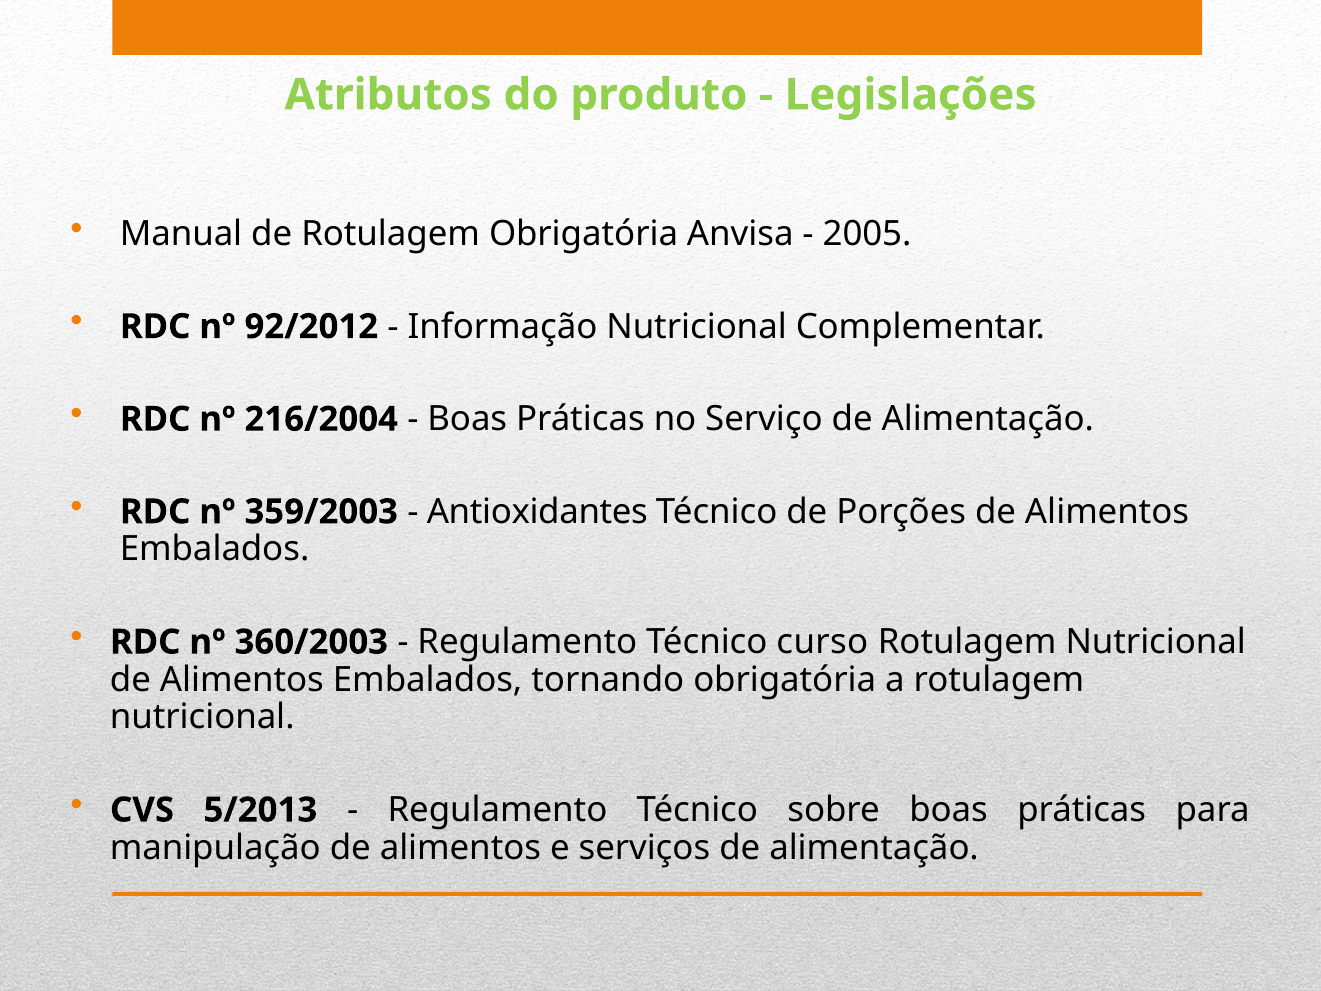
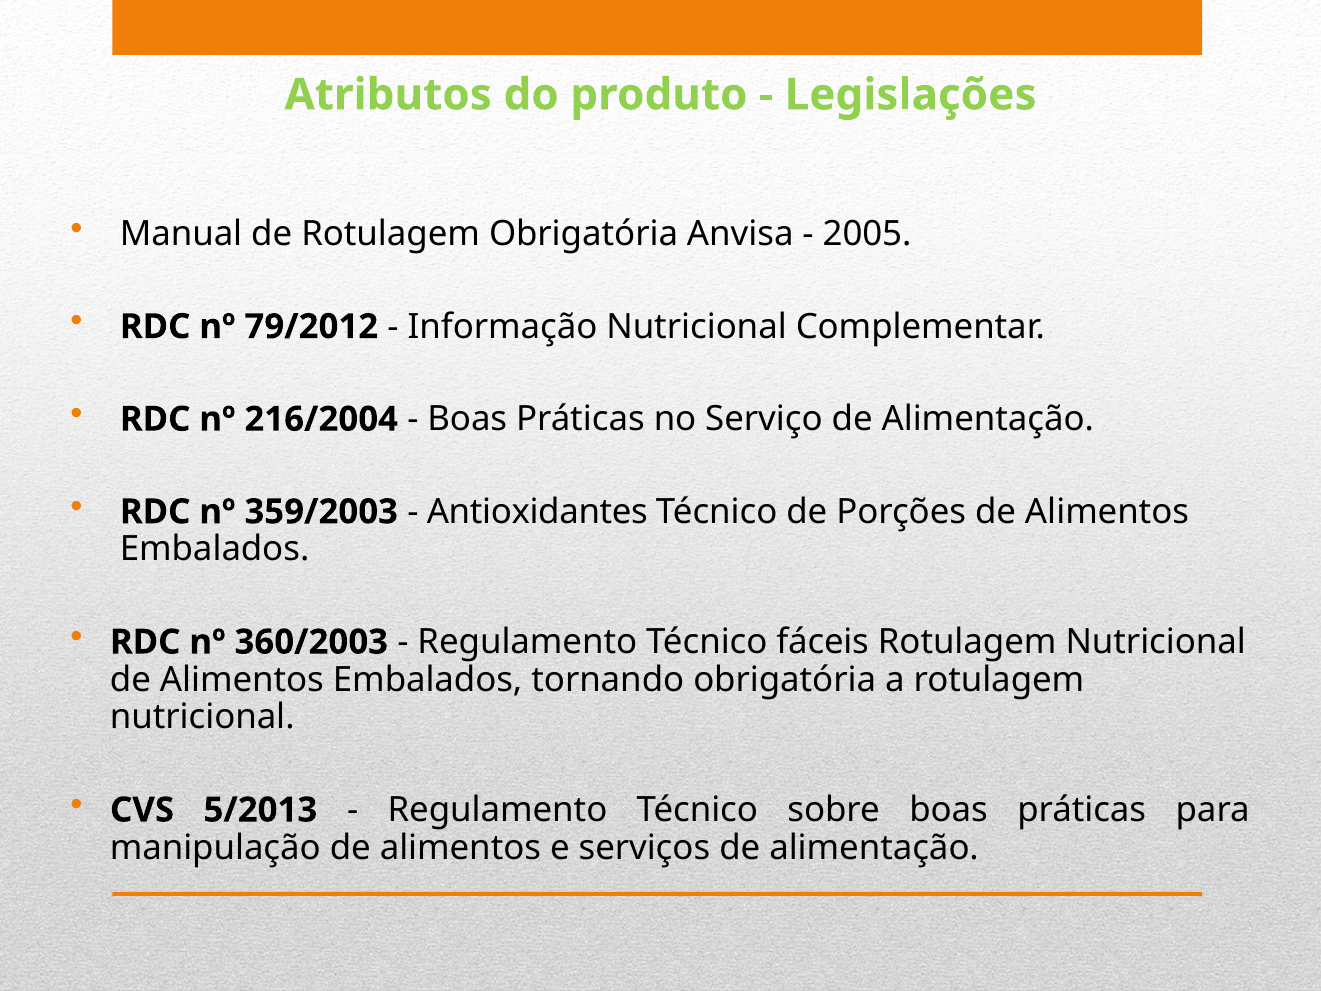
92/2012: 92/2012 -> 79/2012
curso: curso -> fáceis
